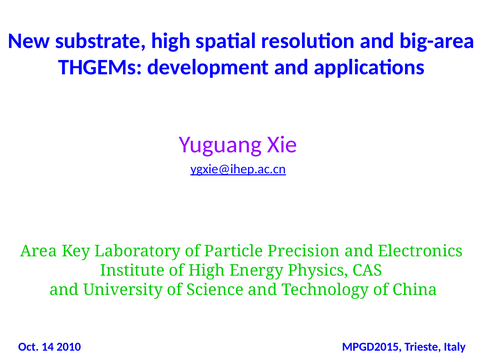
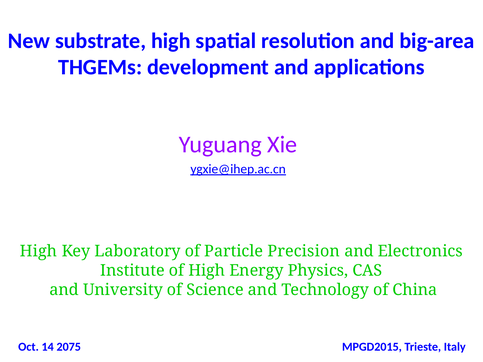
Area at (39, 251): Area -> High
2010: 2010 -> 2075
